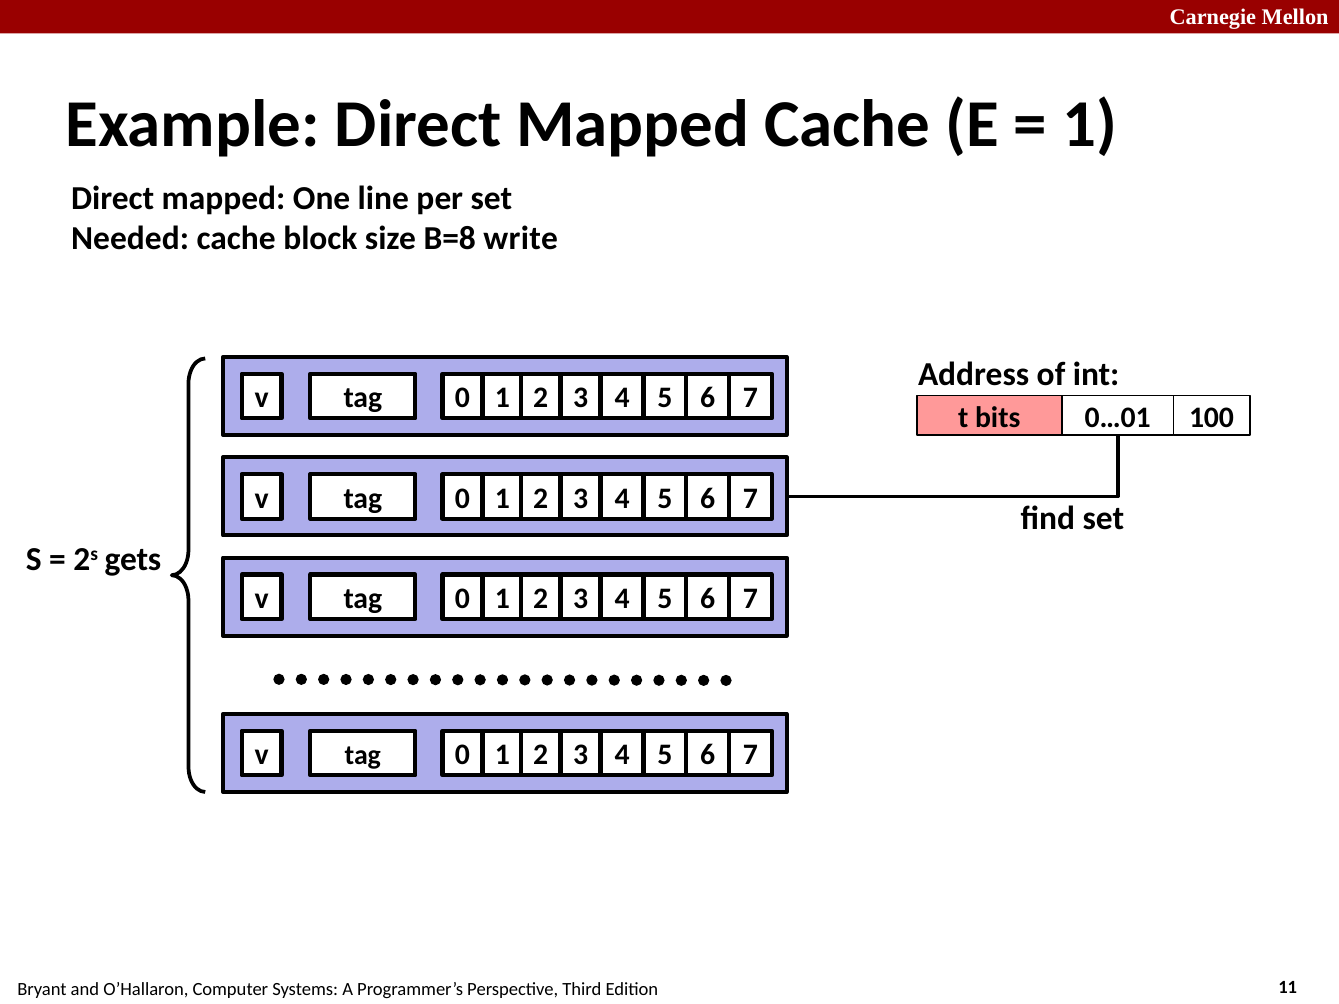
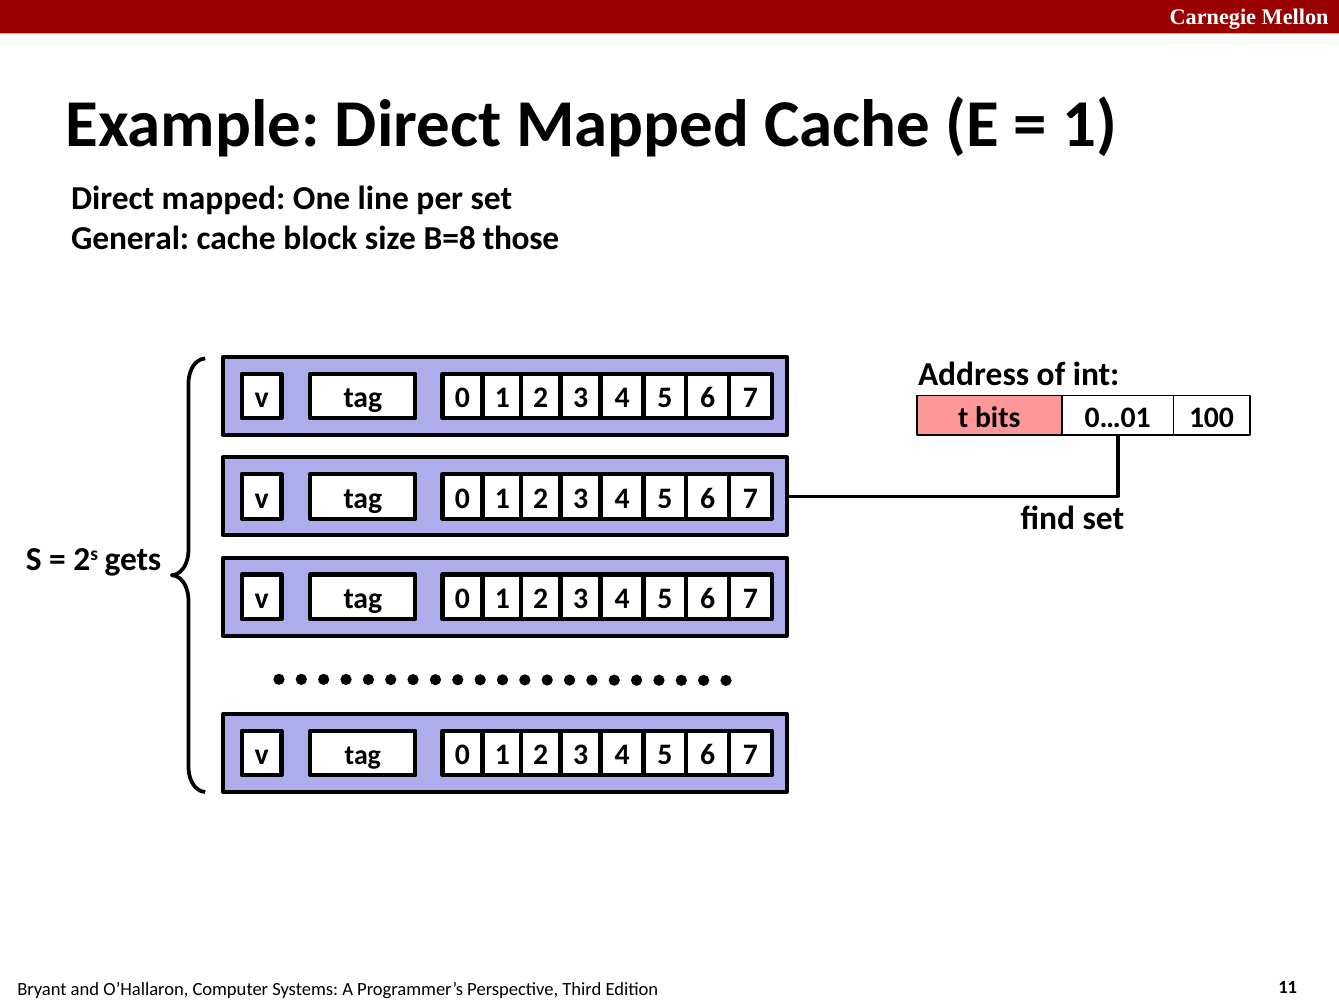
Needed: Needed -> General
write: write -> those
